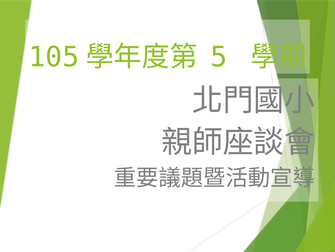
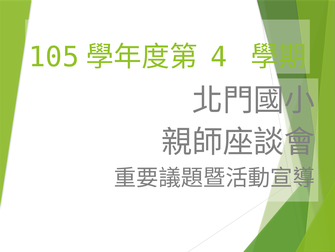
5: 5 -> 4
